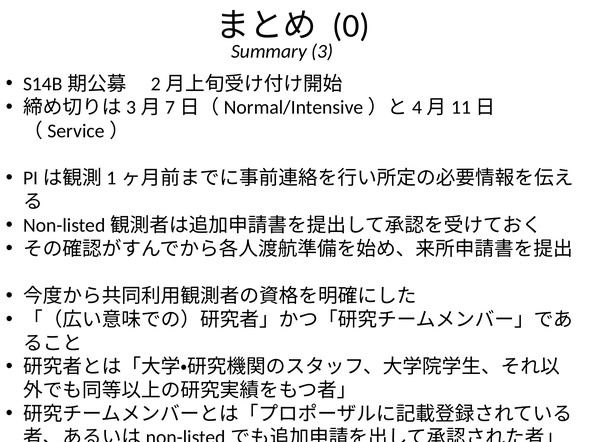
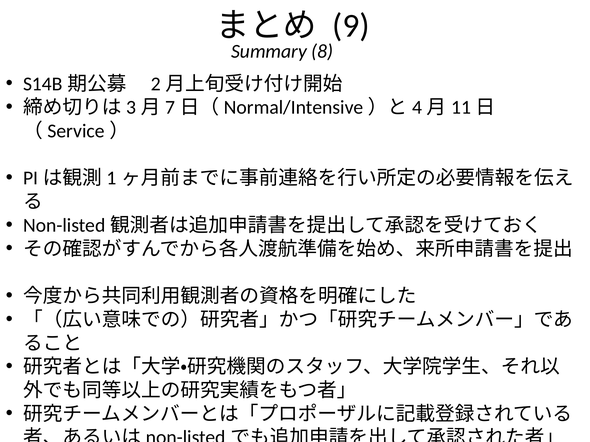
0: 0 -> 9
3: 3 -> 8
